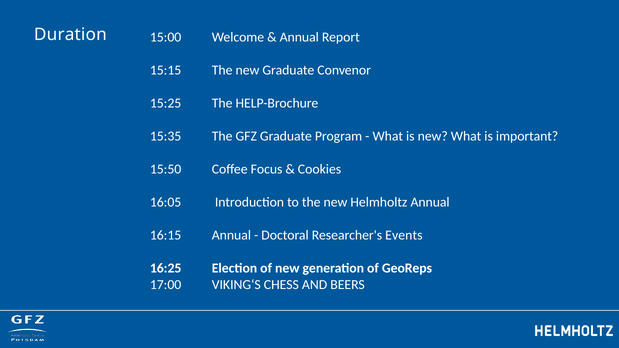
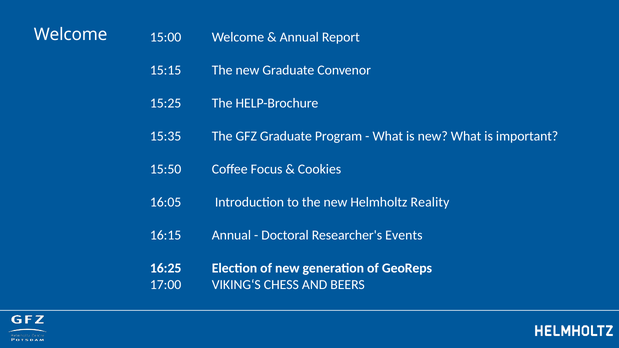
Duration at (70, 35): Duration -> Welcome
Helmholtz Annual: Annual -> Reality
